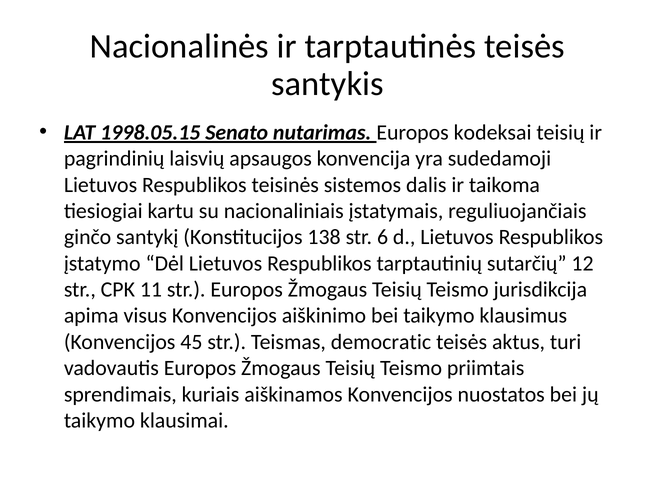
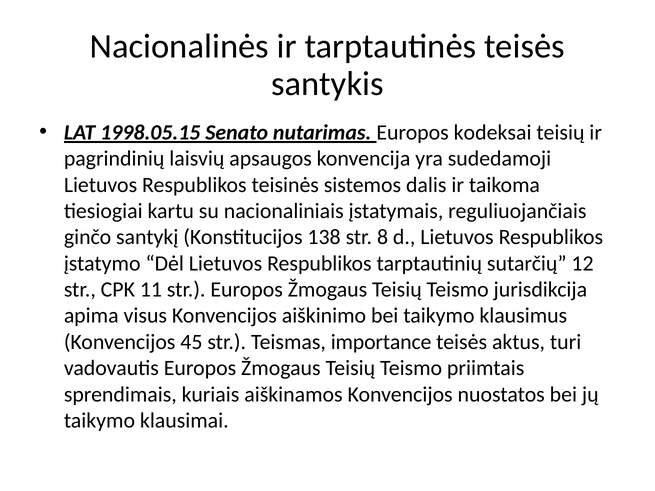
6: 6 -> 8
democratic: democratic -> importance
